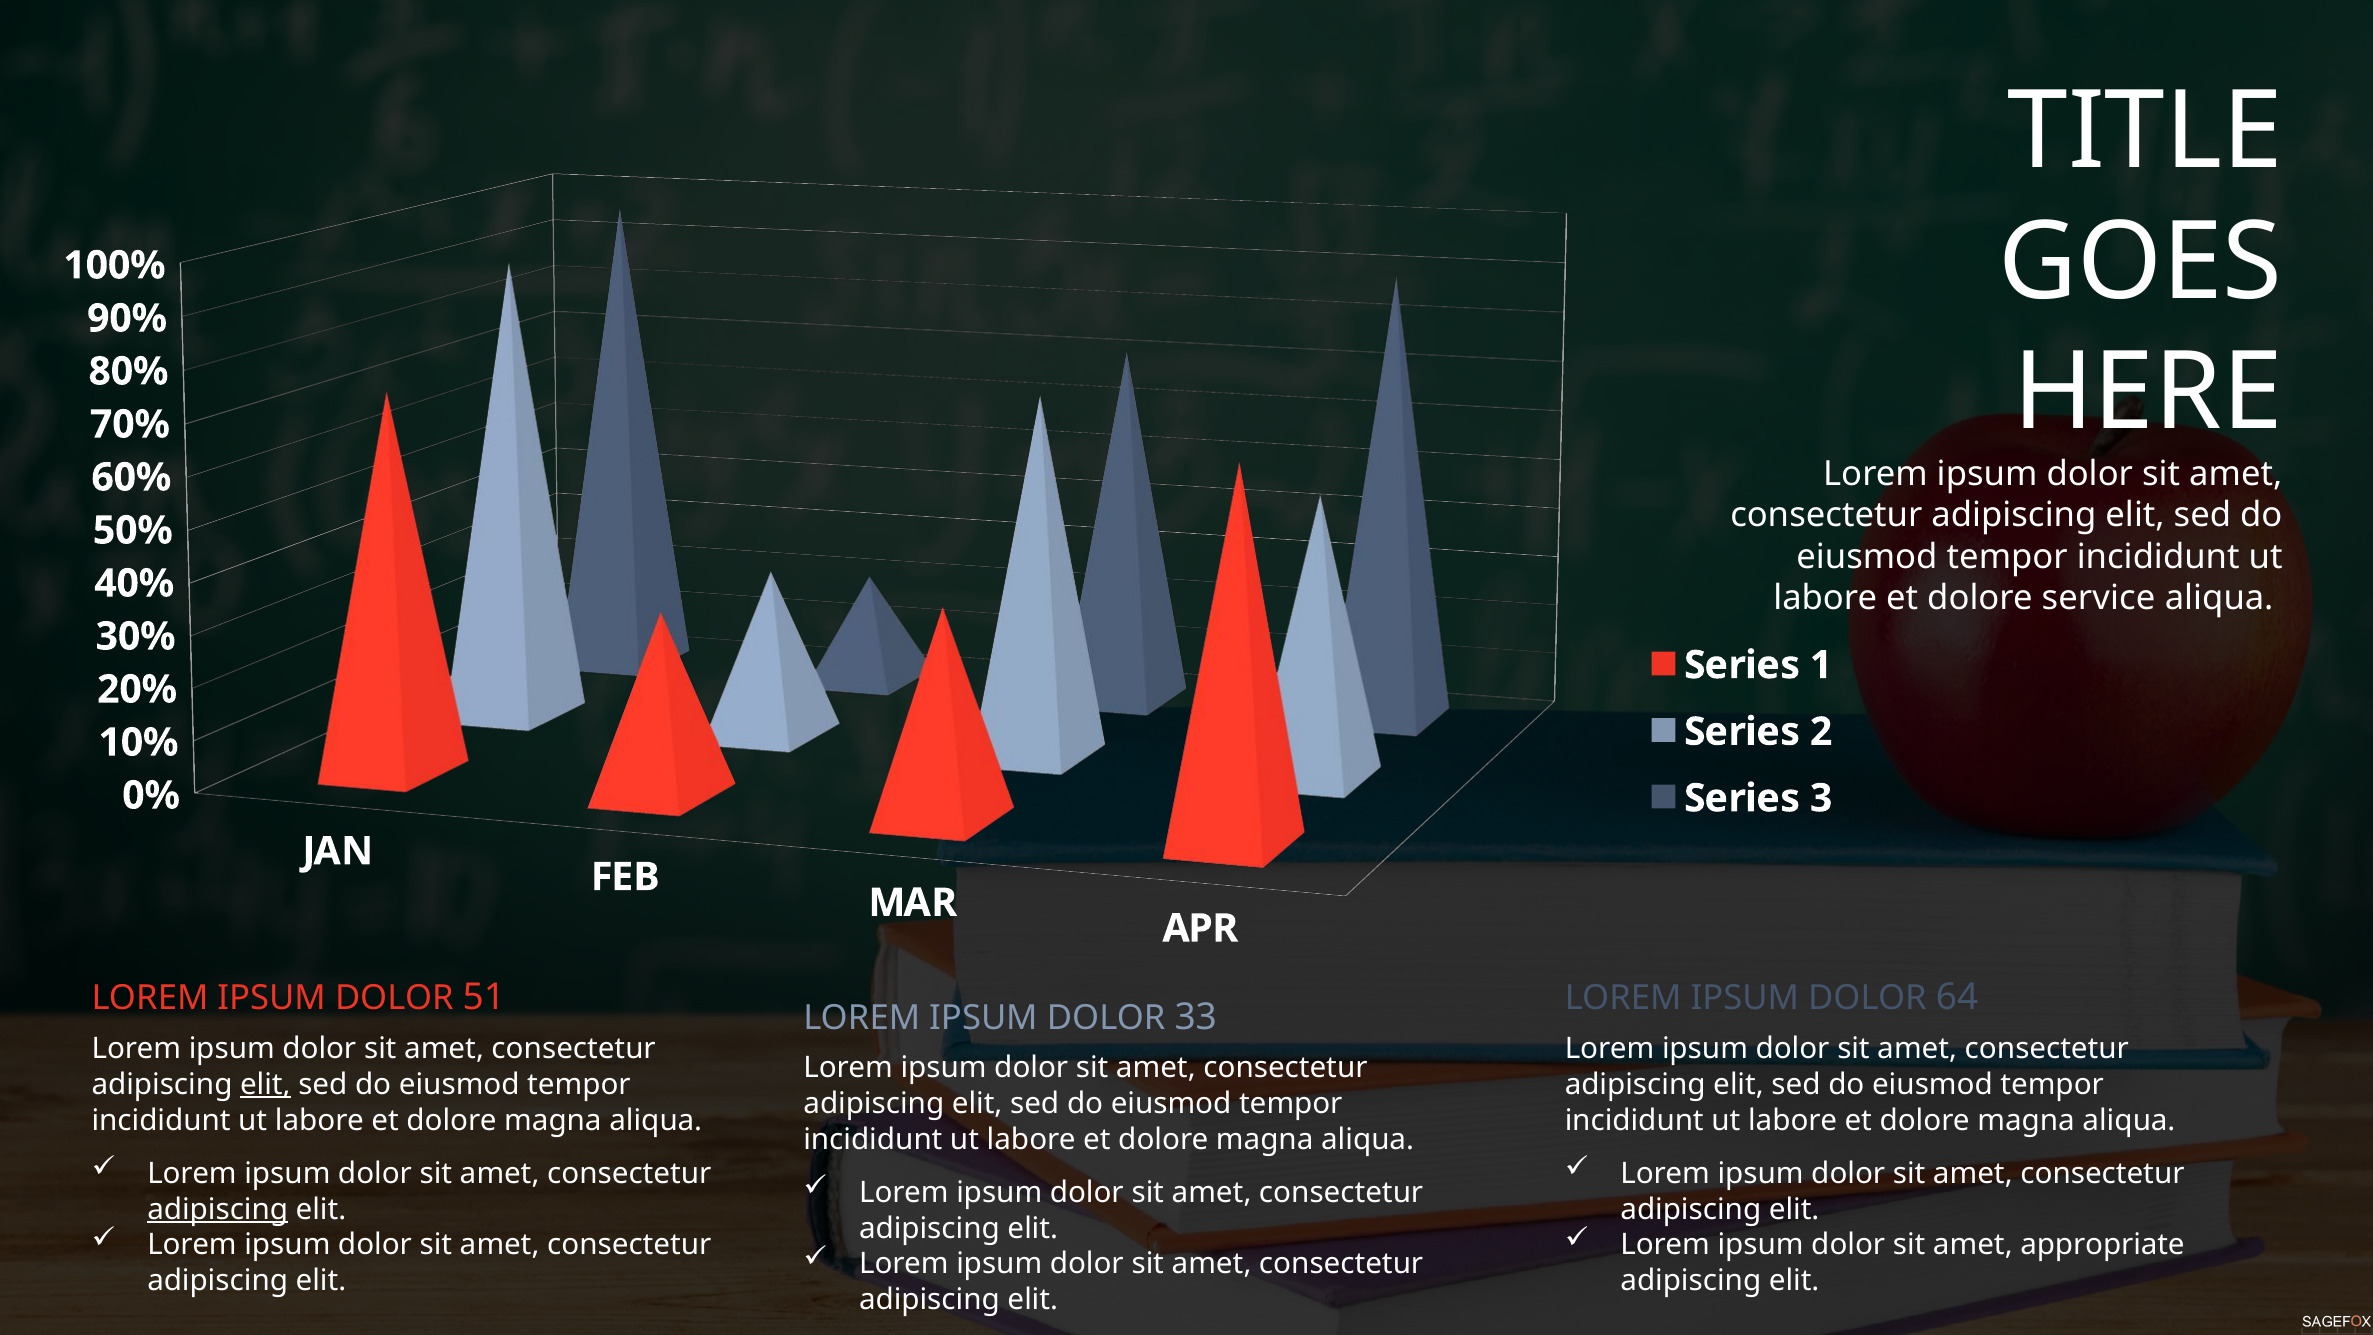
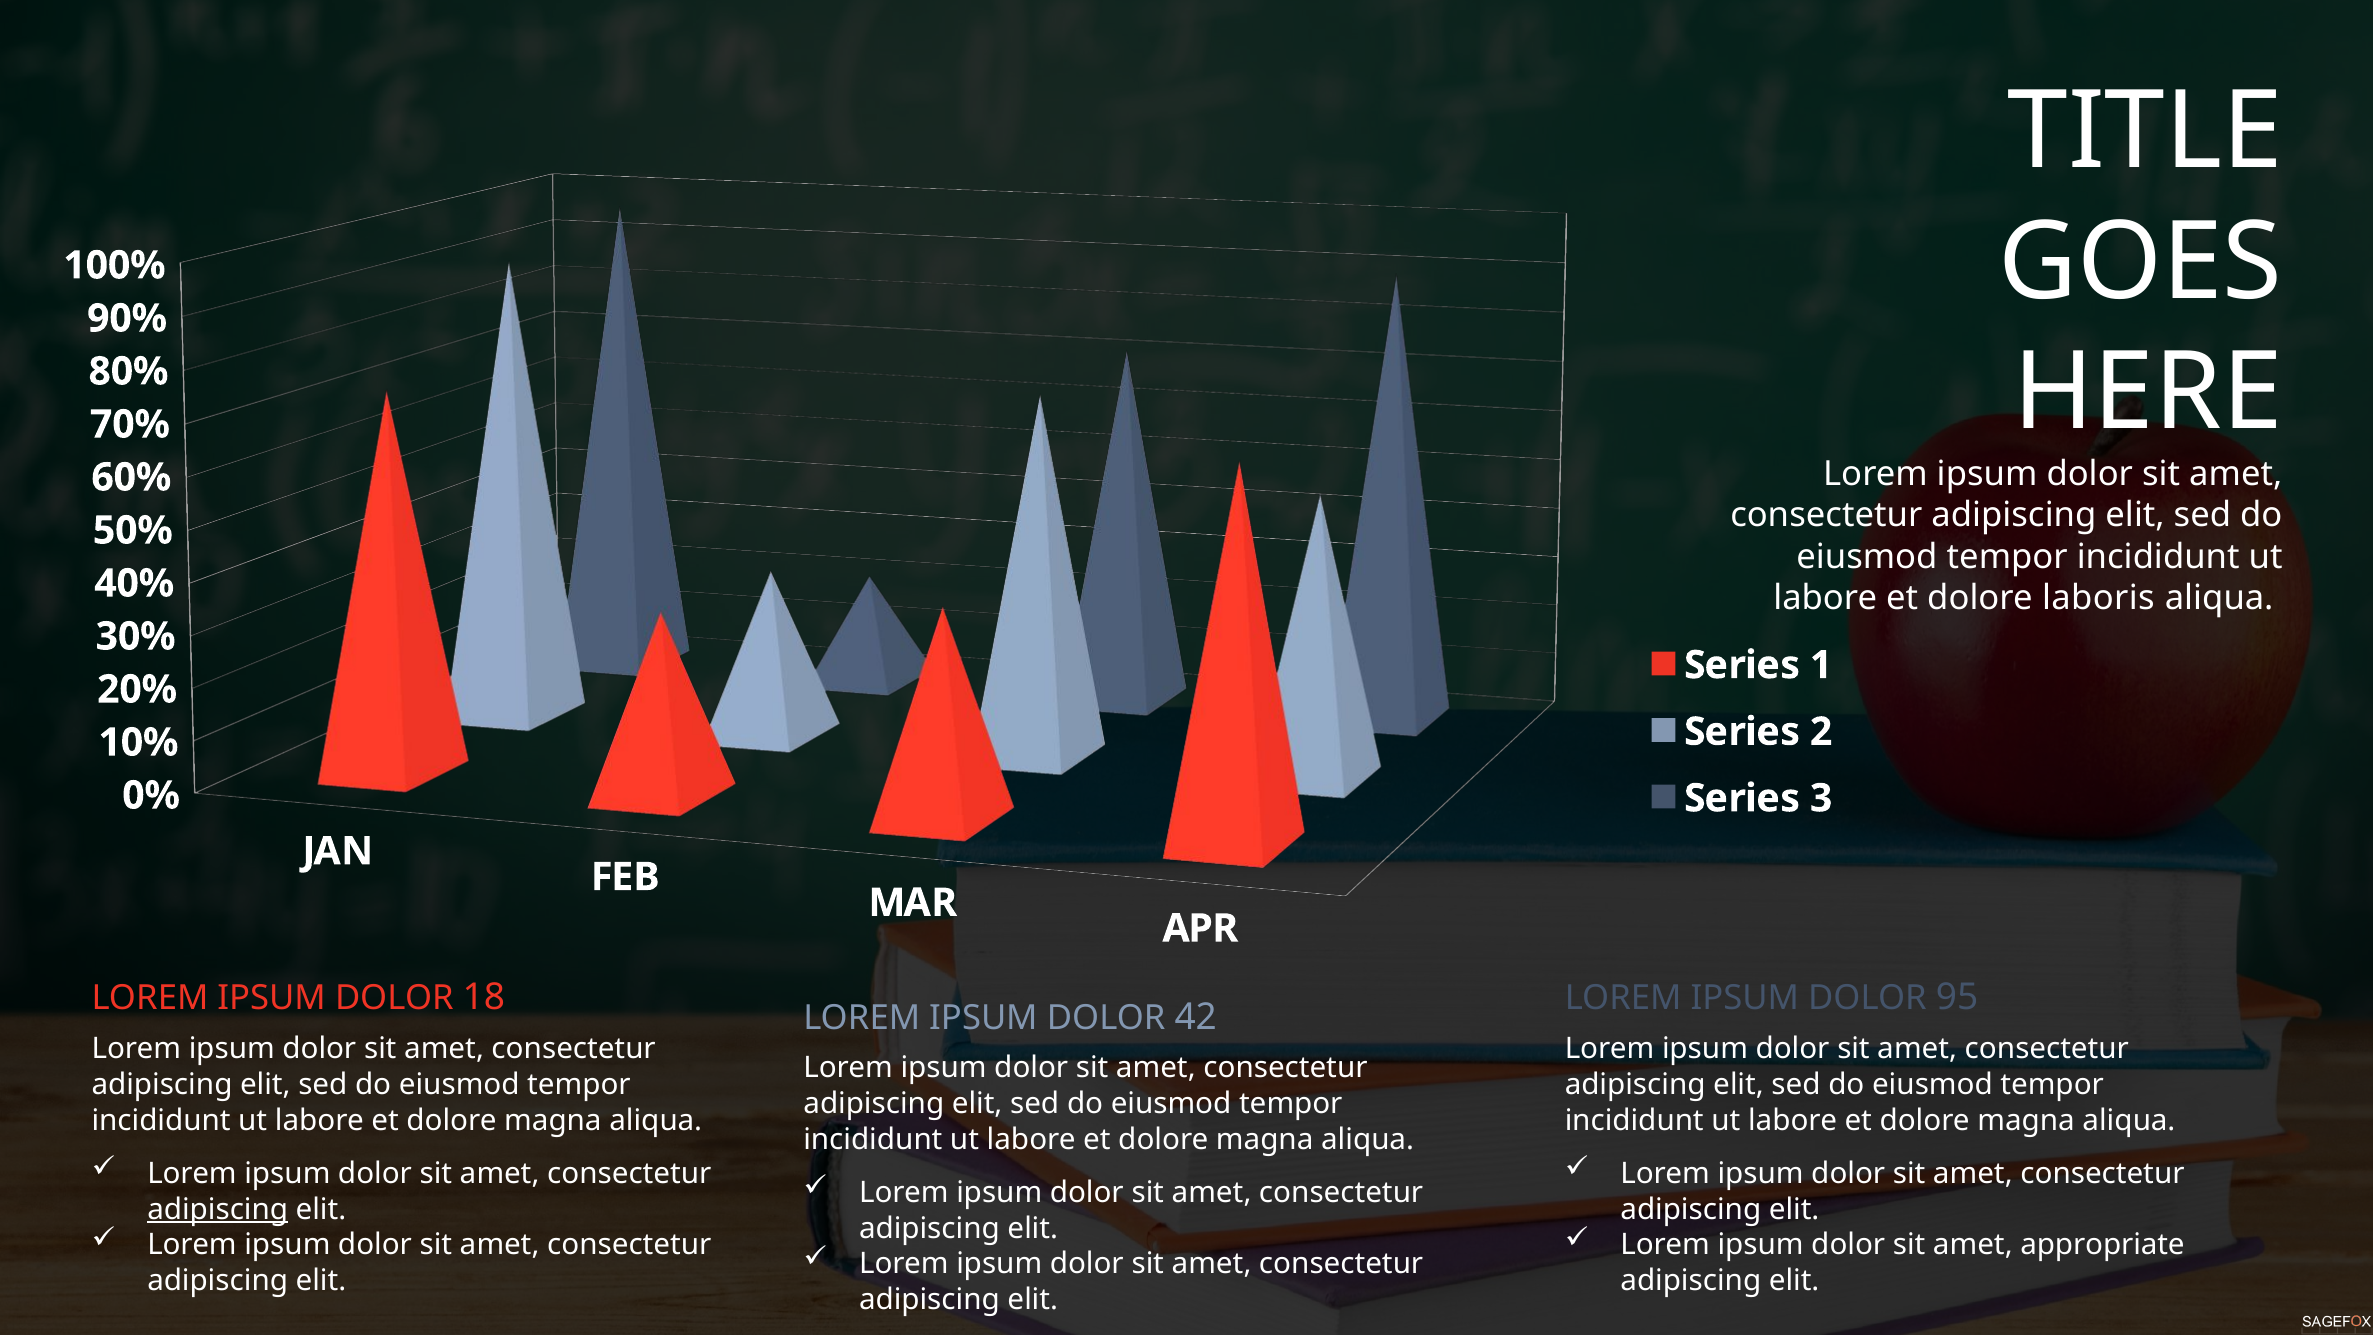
service: service -> laboris
51: 51 -> 18
64: 64 -> 95
33: 33 -> 42
elit at (265, 1084) underline: present -> none
